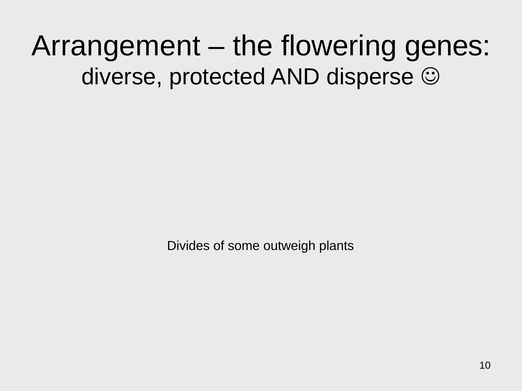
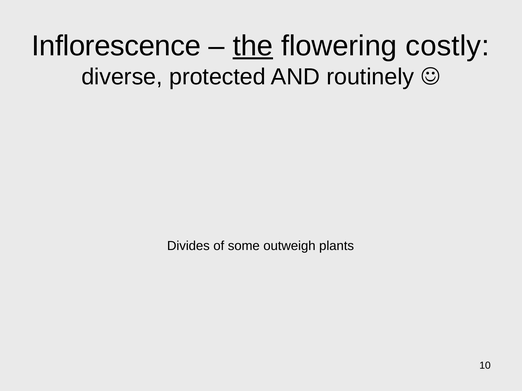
Arrangement: Arrangement -> Inflorescence
the underline: none -> present
genes: genes -> costly
disperse: disperse -> routinely
